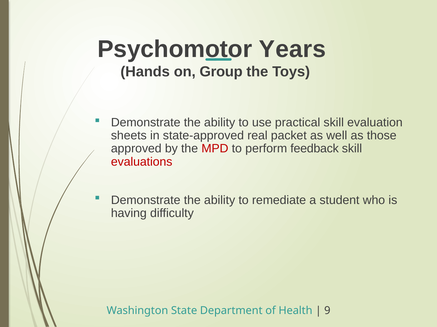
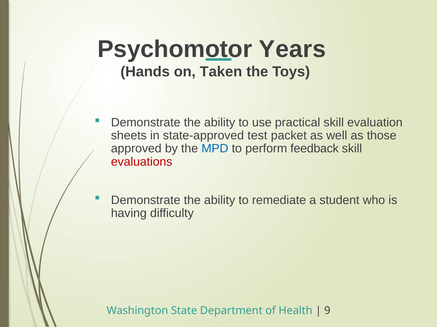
Group: Group -> Taken
real: real -> test
MPD colour: red -> blue
